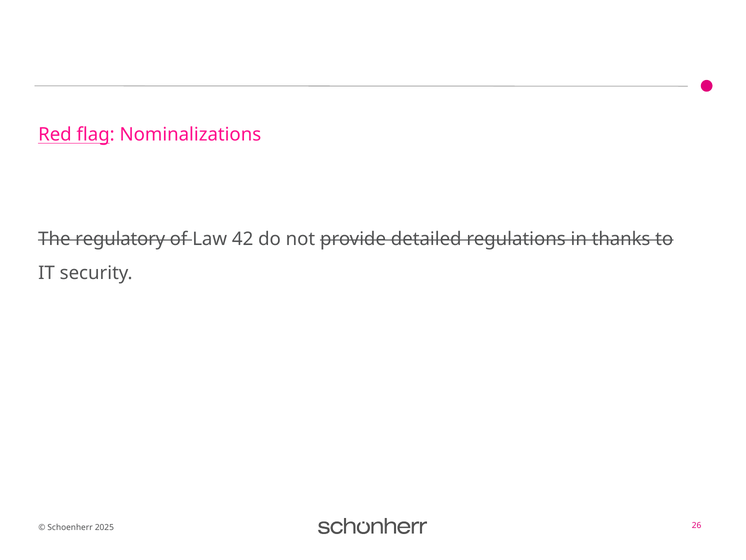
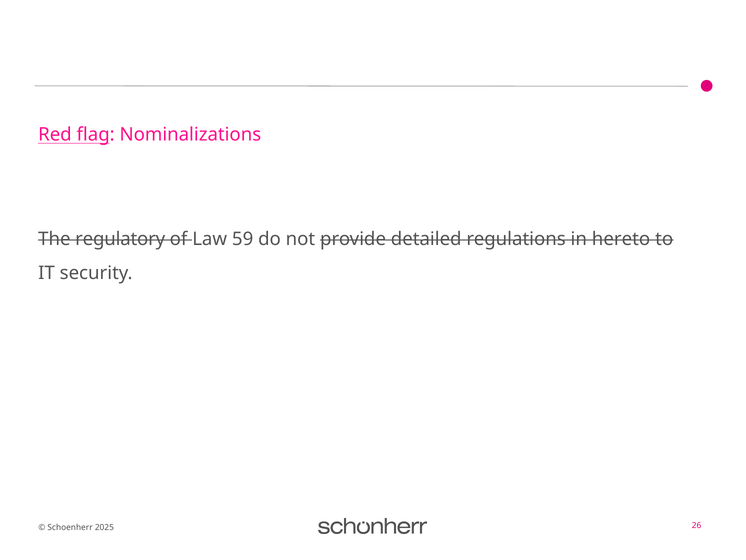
42: 42 -> 59
thanks: thanks -> hereto
